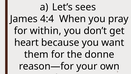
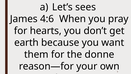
4:4: 4:4 -> 4:6
within: within -> hearts
heart: heart -> earth
